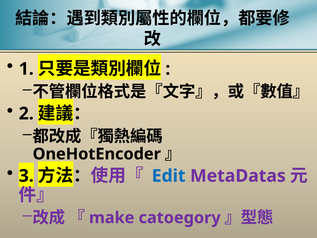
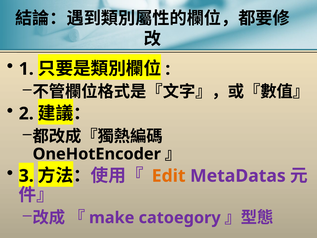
Edit colour: blue -> orange
